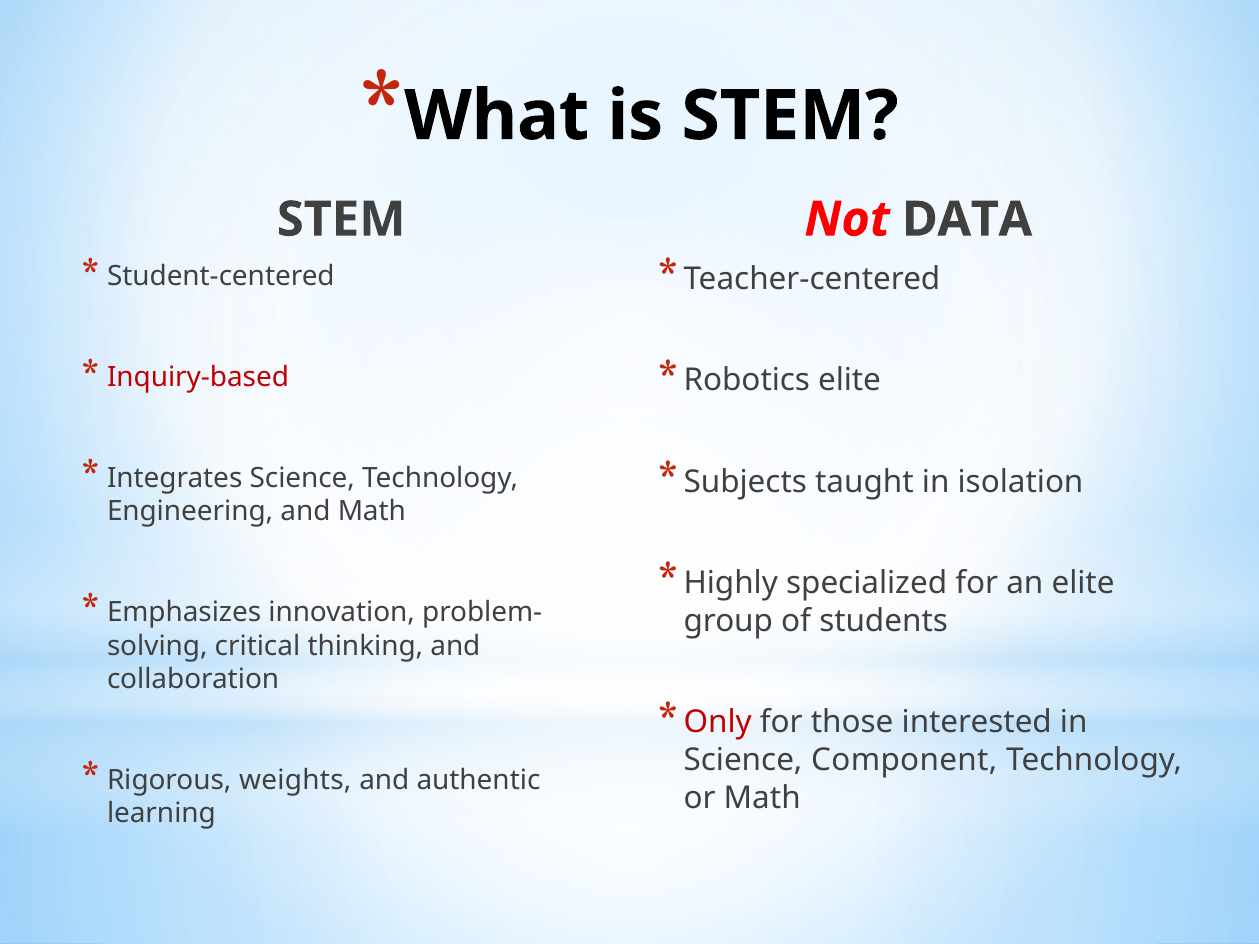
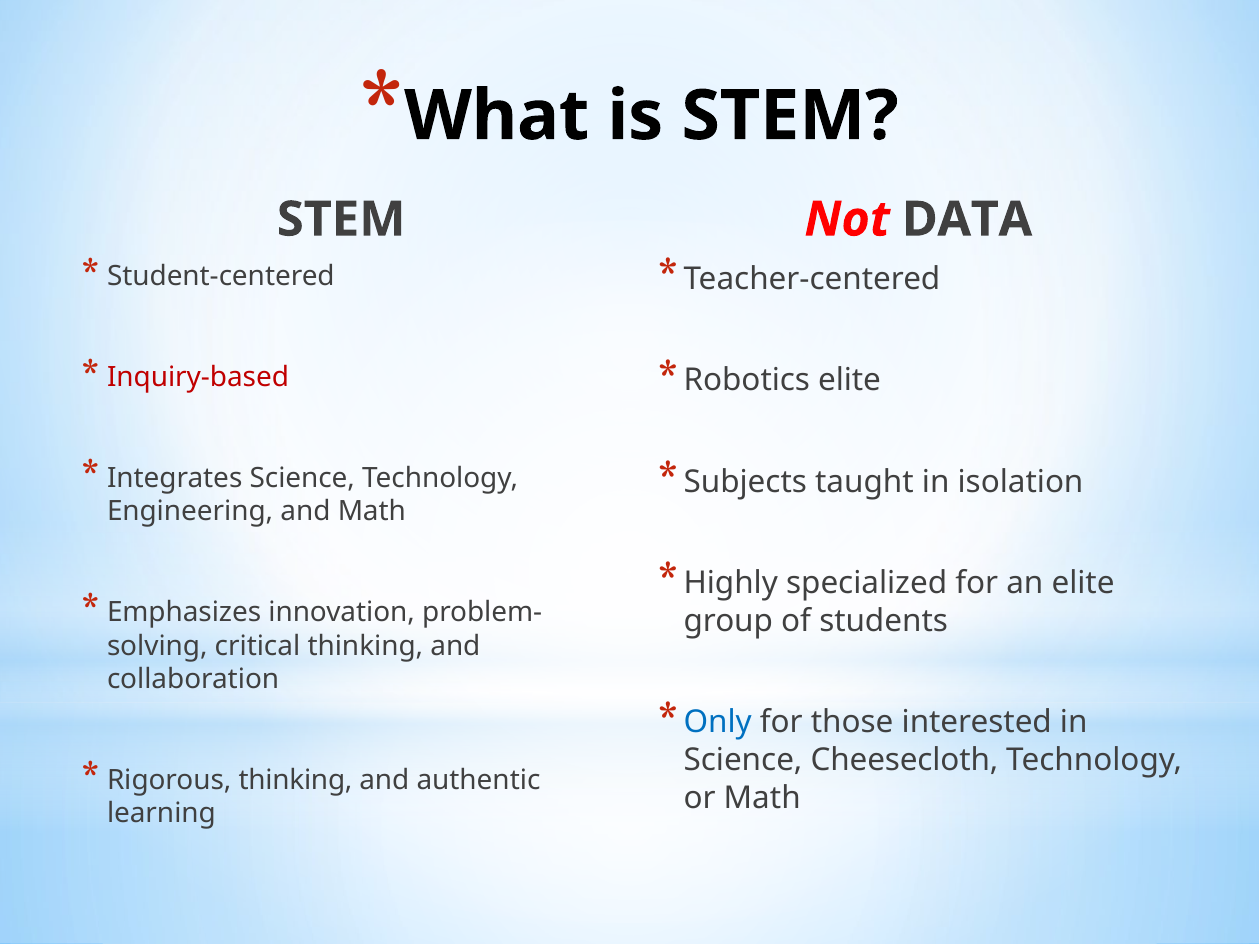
Only colour: red -> blue
Component: Component -> Cheesecloth
Rigorous weights: weights -> thinking
